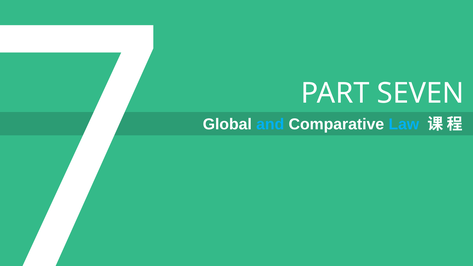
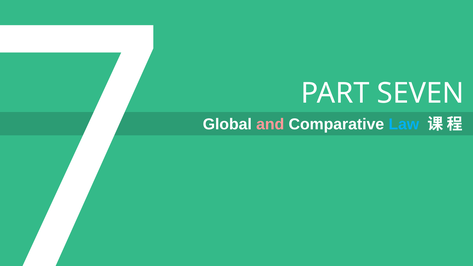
and colour: light blue -> pink
